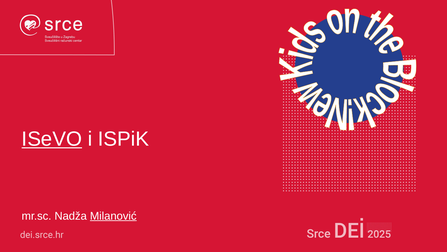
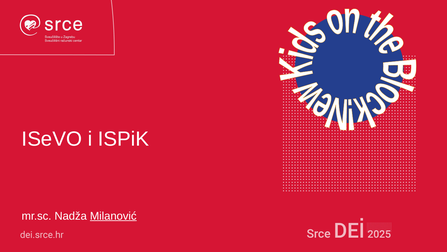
ISeVO underline: present -> none
